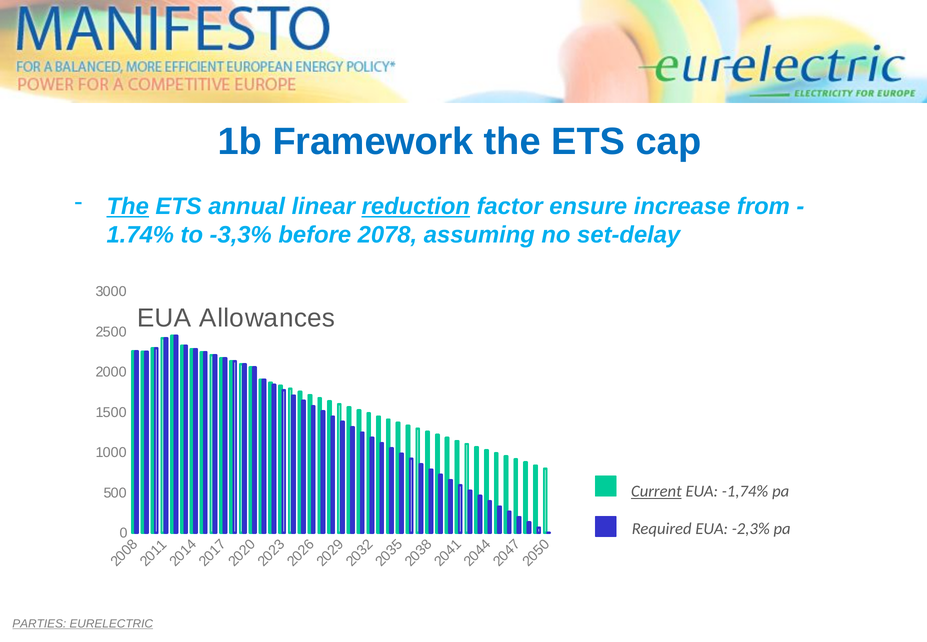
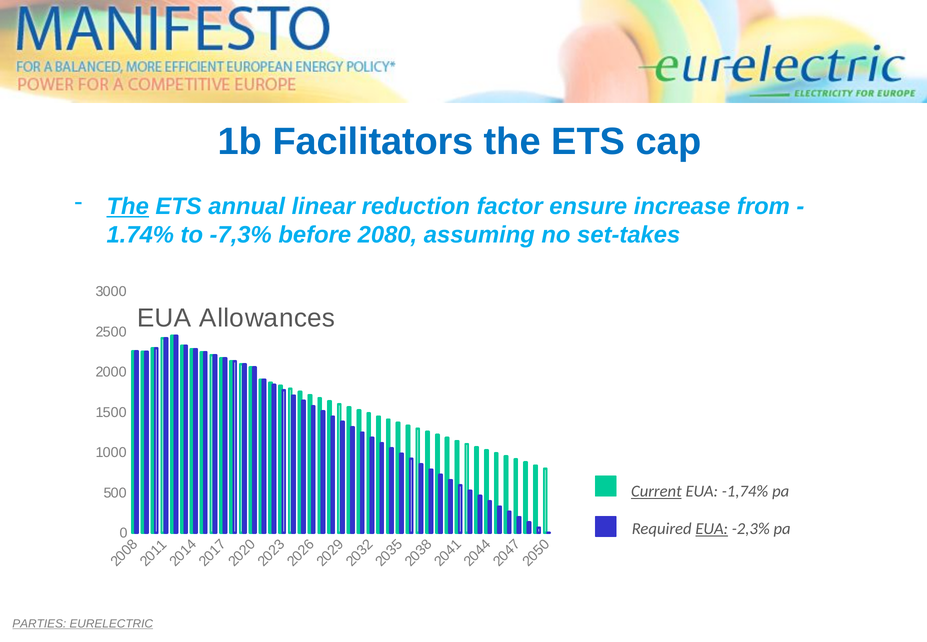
Framework: Framework -> Facilitators
reduction underline: present -> none
-3,3%: -3,3% -> -7,3%
2078: 2078 -> 2080
set-delay: set-delay -> set-takes
EUA at (712, 529) underline: none -> present
